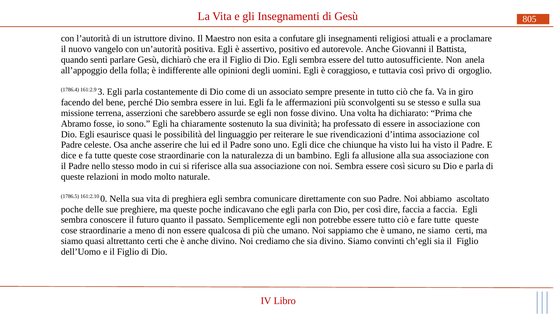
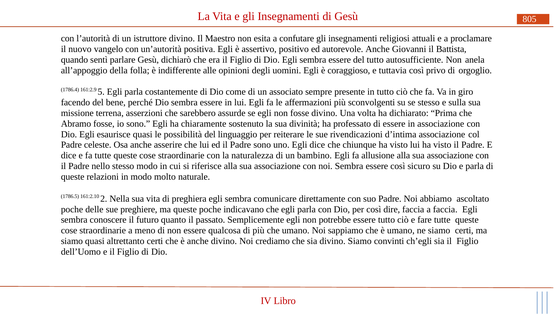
3: 3 -> 5
0: 0 -> 2
